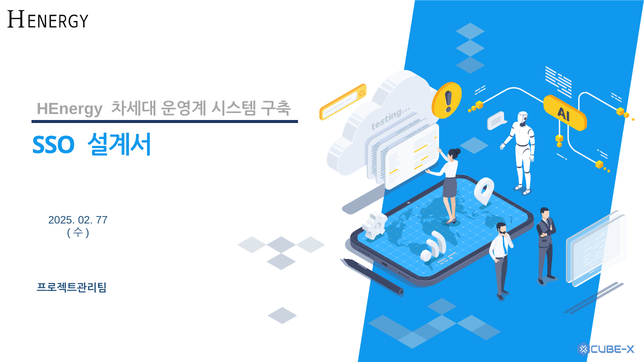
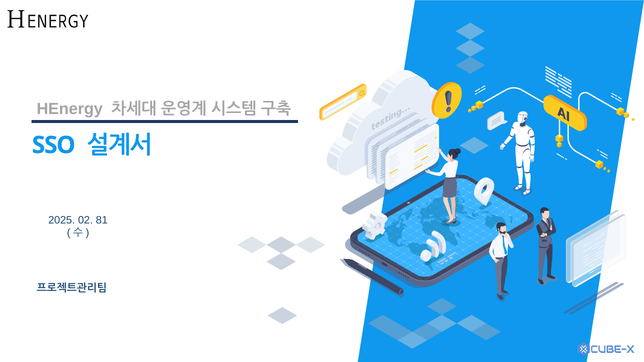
77: 77 -> 81
